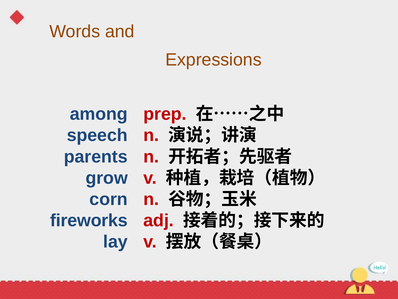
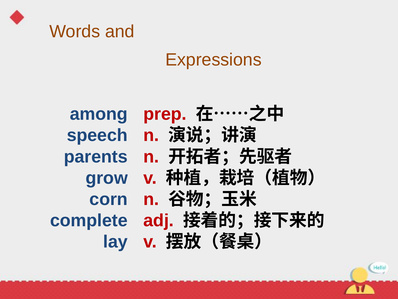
fireworks: fireworks -> complete
